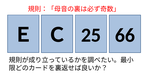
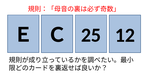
66: 66 -> 12
